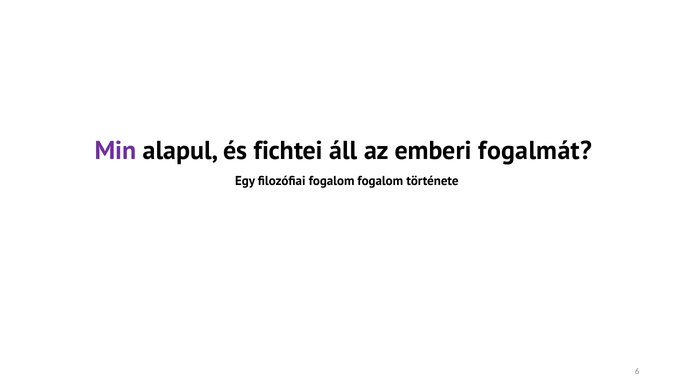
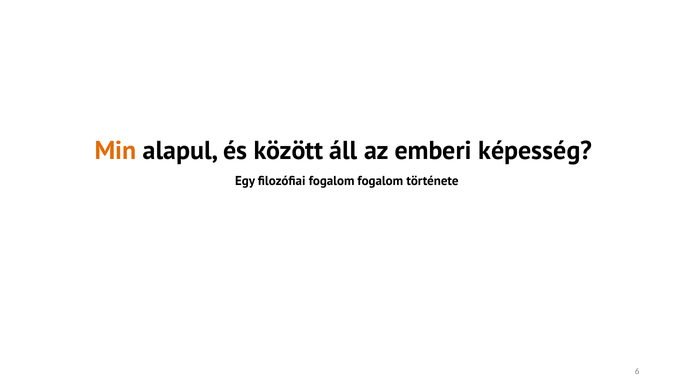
Min colour: purple -> orange
fichtei: fichtei -> között
fogalmát: fogalmát -> képesség
